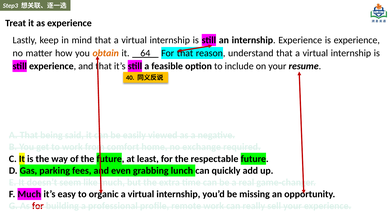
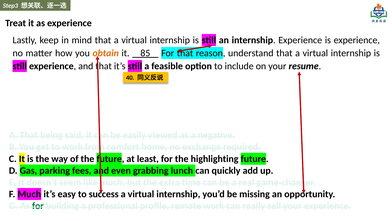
64: 64 -> 85
respectable: respectable -> highlighting
organic: organic -> success
for at (38, 205) colour: red -> green
